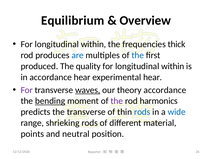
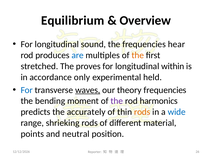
within at (93, 44): within -> sound
thick: thick -> hear
the at (138, 55) colour: blue -> orange
produced: produced -> stretched
quality: quality -> proves
accordance hear: hear -> only
experimental hear: hear -> held
For at (27, 90) colour: purple -> blue
theory accordance: accordance -> frequencies
bending underline: present -> none
the transverse: transverse -> accurately
rods at (142, 112) colour: blue -> orange
